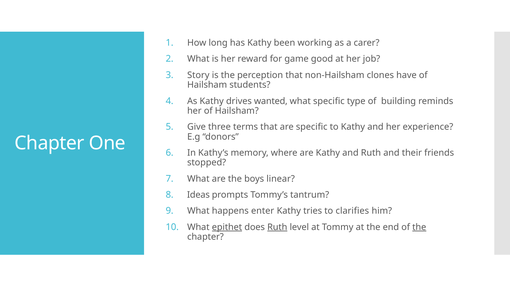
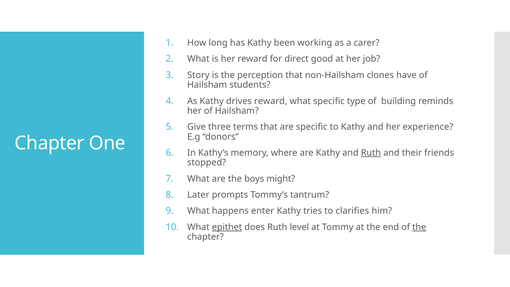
game: game -> direct
drives wanted: wanted -> reward
Ruth at (371, 153) underline: none -> present
linear: linear -> might
Ideas: Ideas -> Later
Ruth at (277, 227) underline: present -> none
